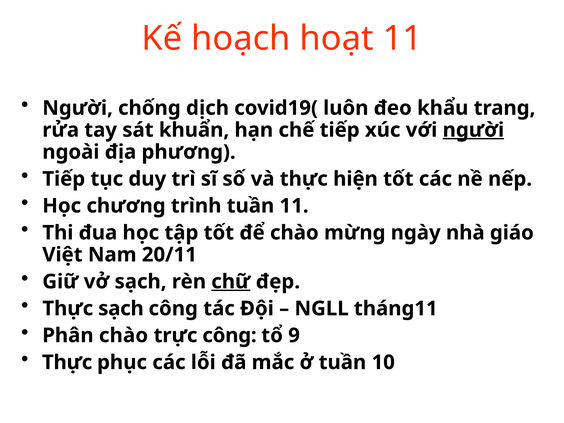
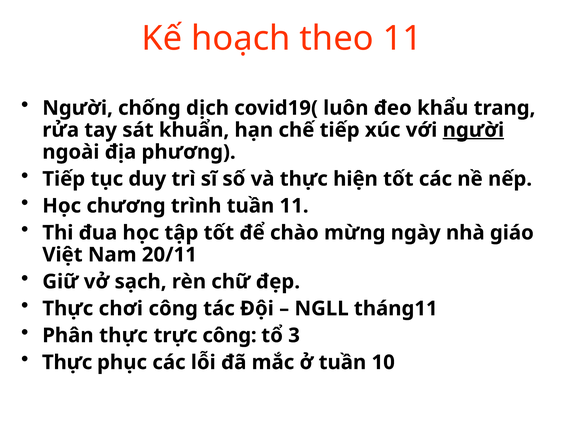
hoạt: hoạt -> theo
chữ underline: present -> none
Thực sạch: sạch -> chơi
Phân chào: chào -> thực
9: 9 -> 3
